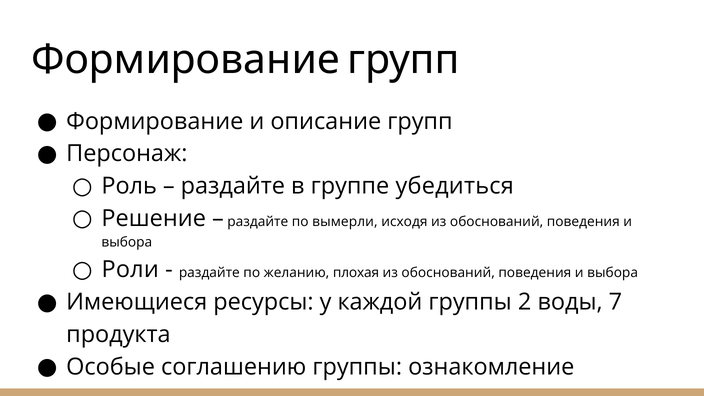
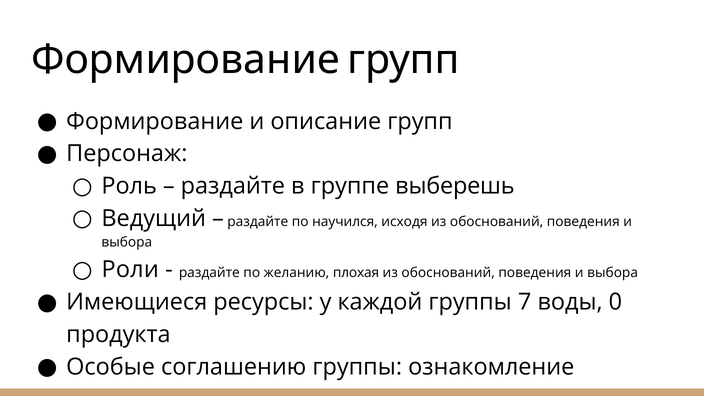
убедиться: убедиться -> выберешь
Решение: Решение -> Ведущий
вымерли: вымерли -> научился
2: 2 -> 7
7: 7 -> 0
